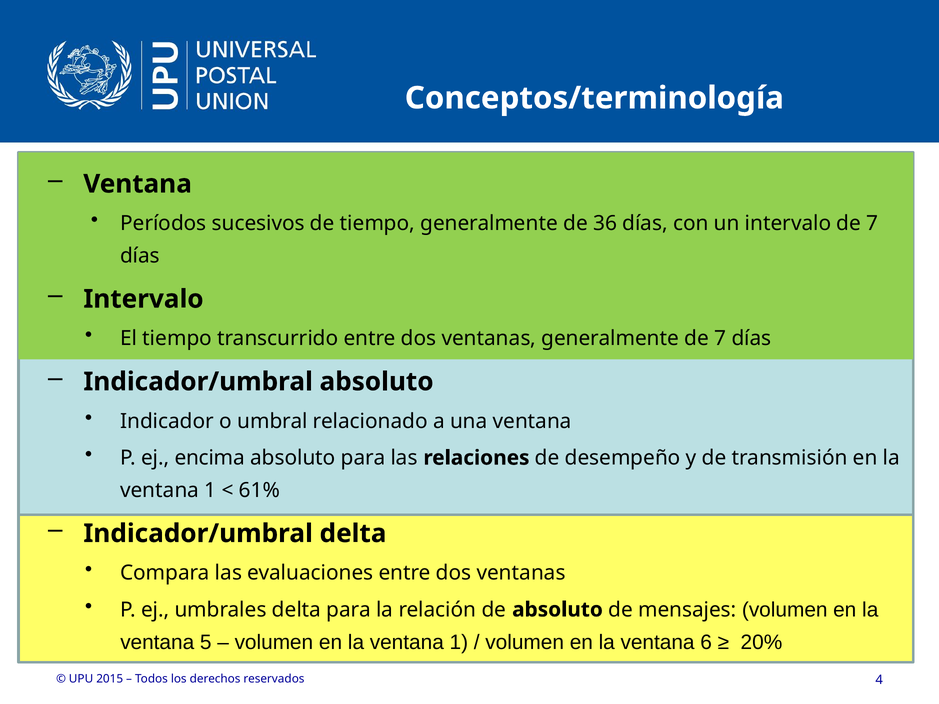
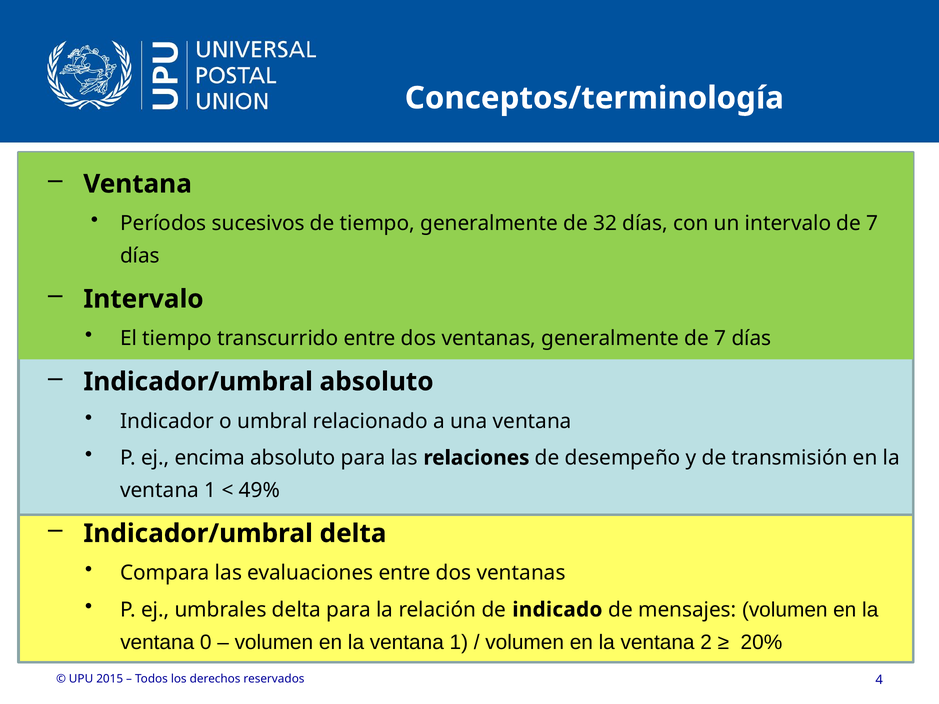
36: 36 -> 32
61%: 61% -> 49%
de absoluto: absoluto -> indicado
5: 5 -> 0
6: 6 -> 2
